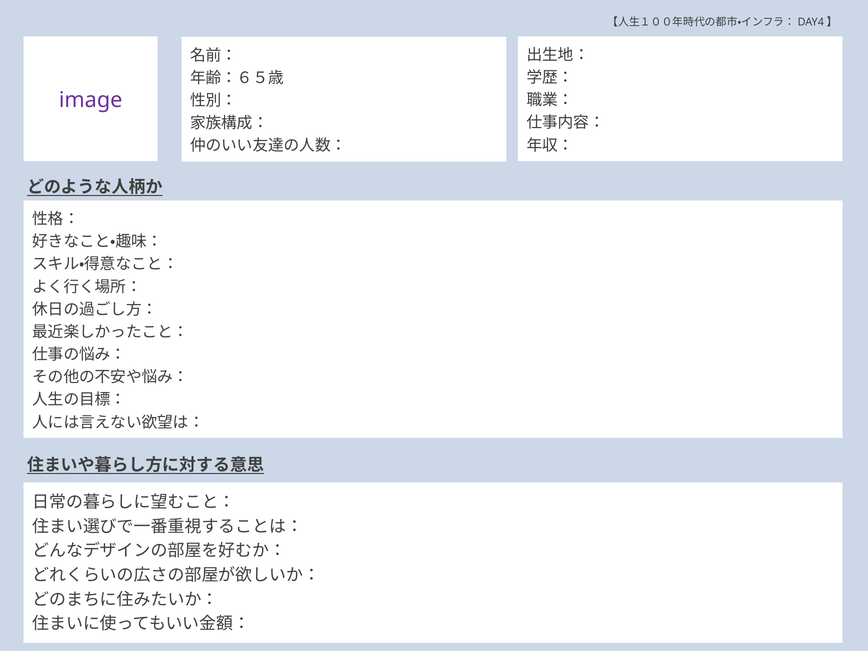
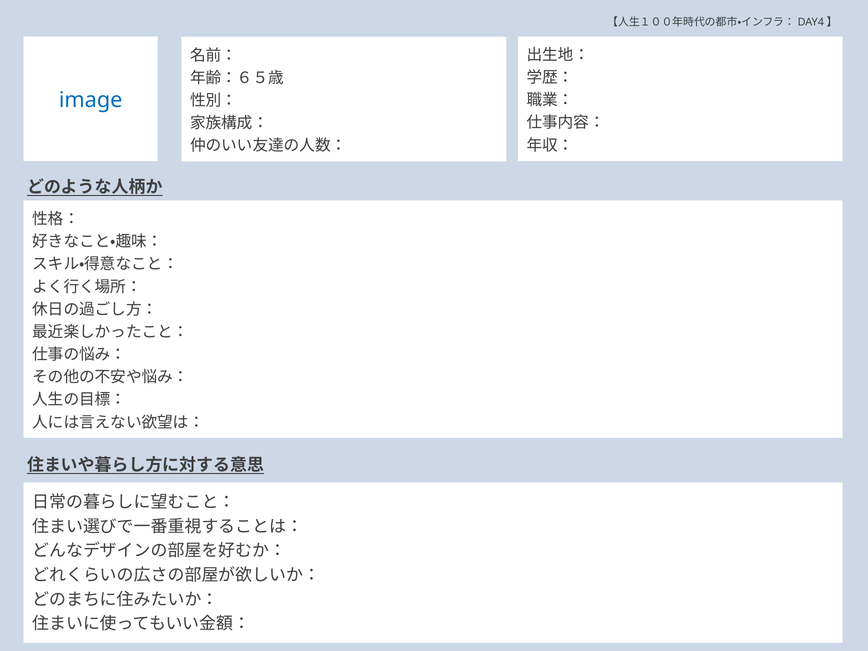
image colour: purple -> blue
